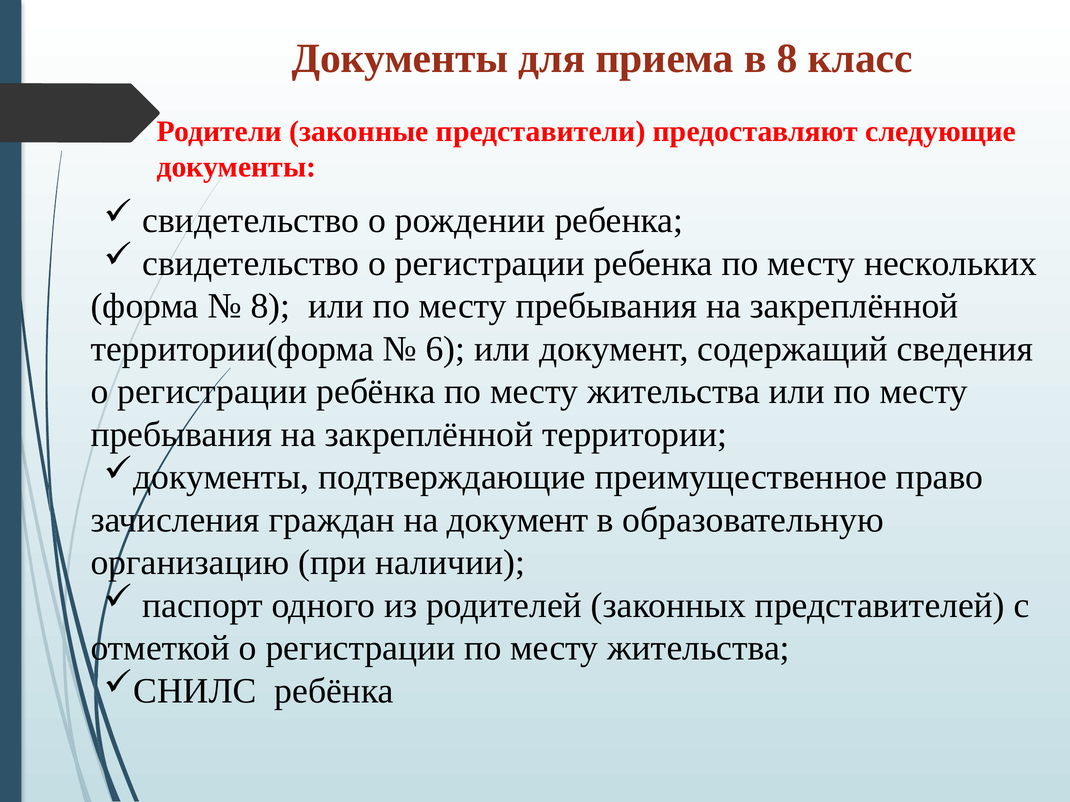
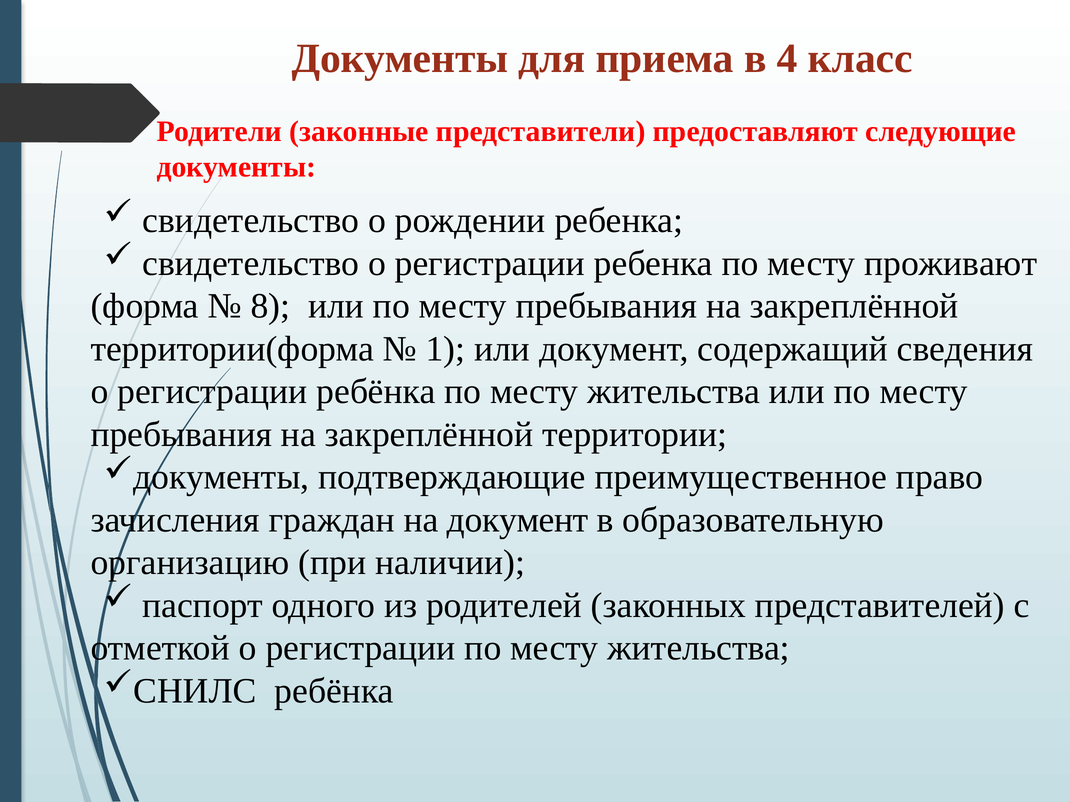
в 8: 8 -> 4
нескольких: нескольких -> проживают
6: 6 -> 1
